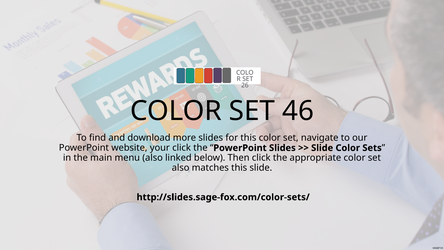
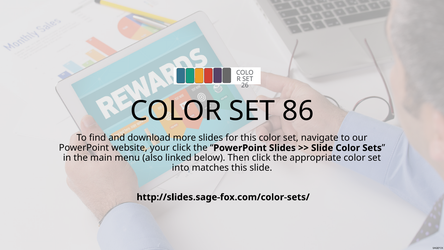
46: 46 -> 86
also at (181, 168): also -> into
